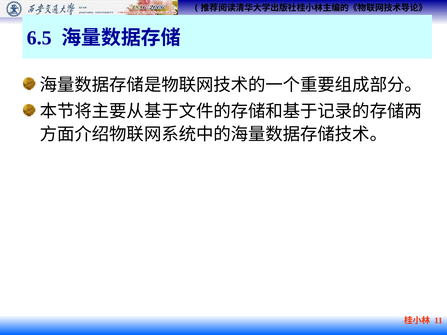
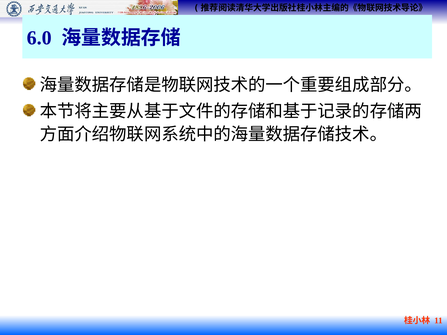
6.5: 6.5 -> 6.0
